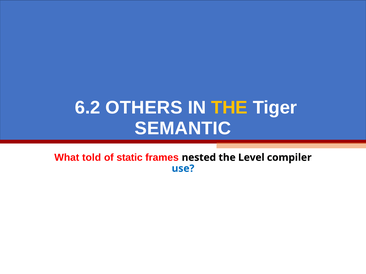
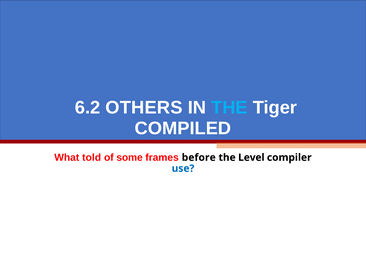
THE at (229, 108) colour: yellow -> light blue
SEMANTIC: SEMANTIC -> COMPILED
static: static -> some
nested: nested -> before
